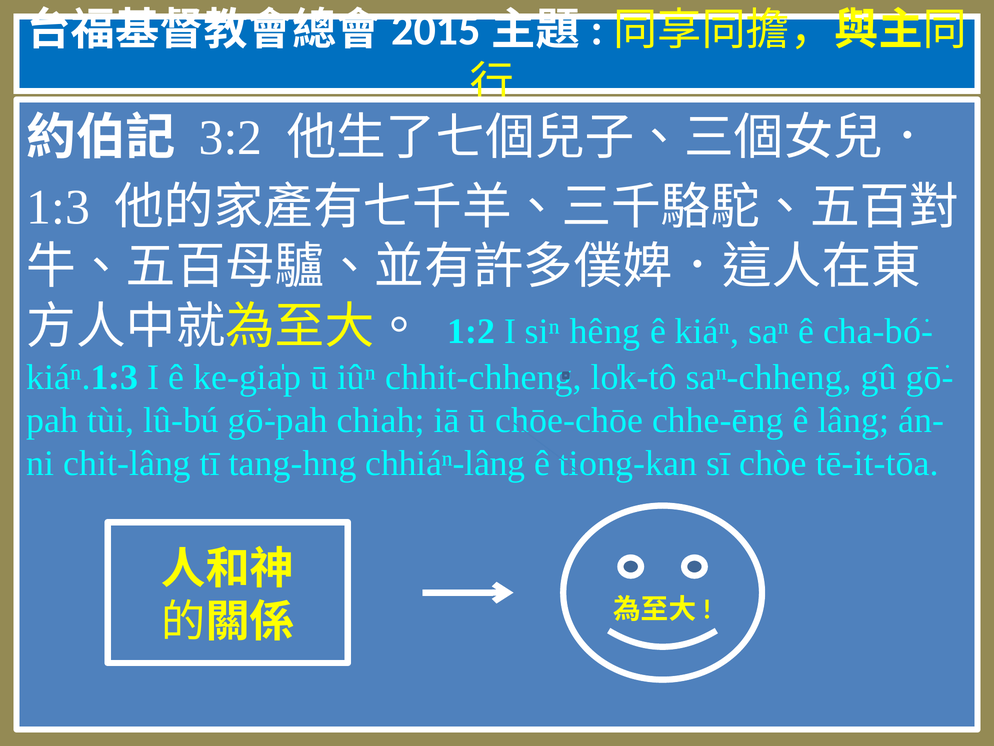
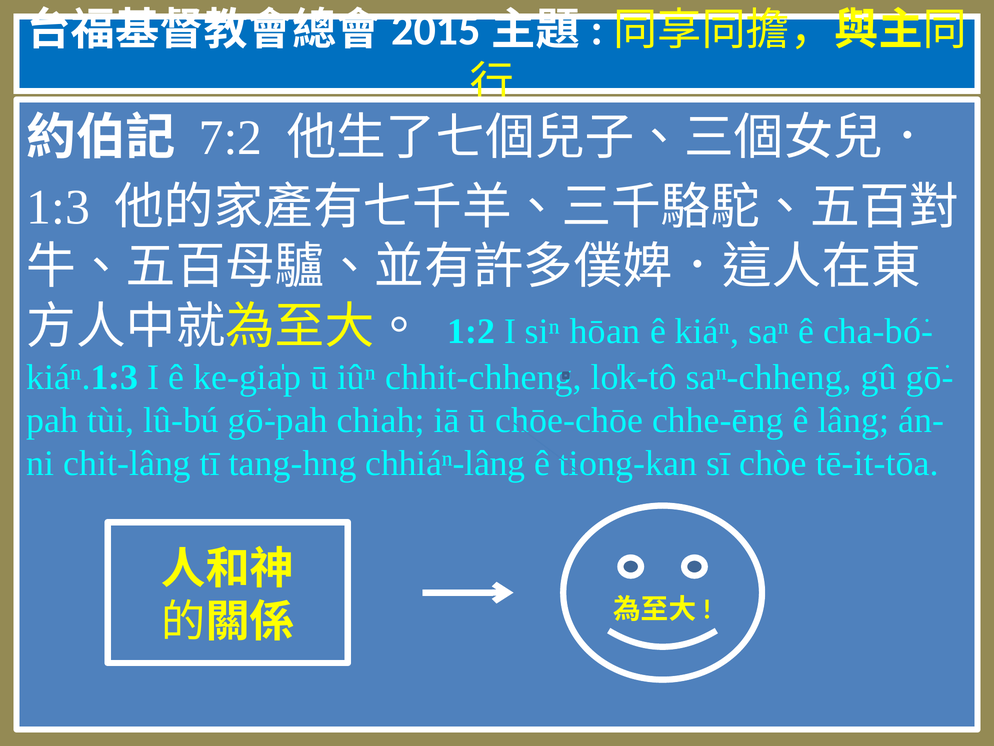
3:2: 3:2 -> 7:2
hêng: hêng -> hōan
